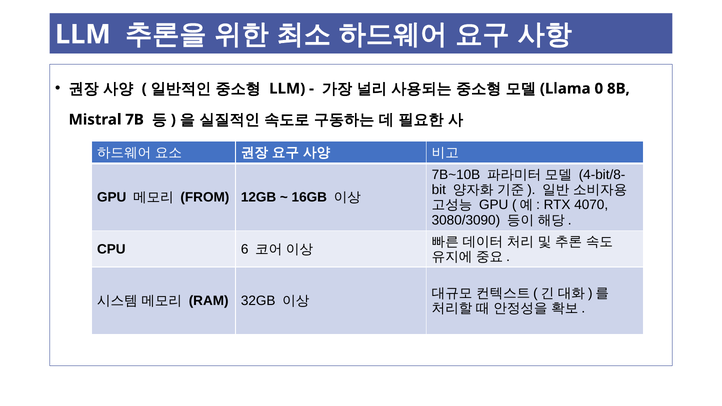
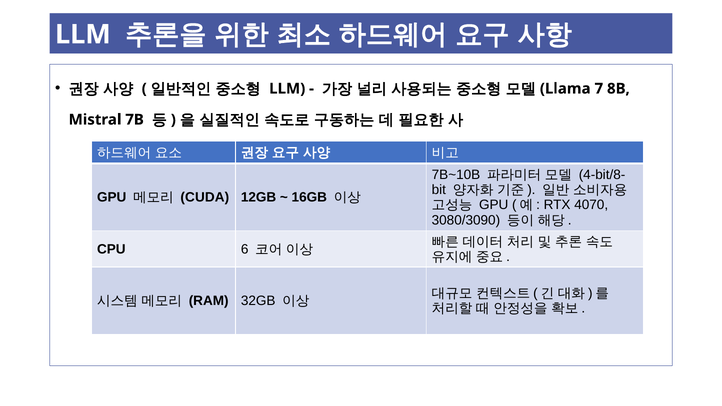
0: 0 -> 7
FROM: FROM -> CUDA
